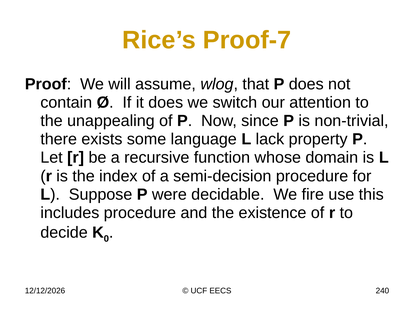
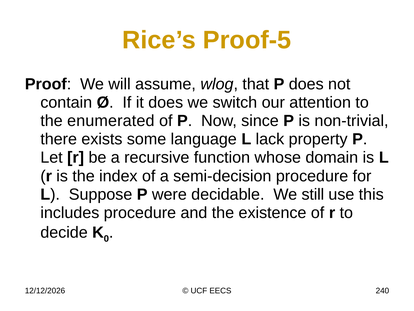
Proof-7: Proof-7 -> Proof-5
unappealing: unappealing -> enumerated
fire: fire -> still
